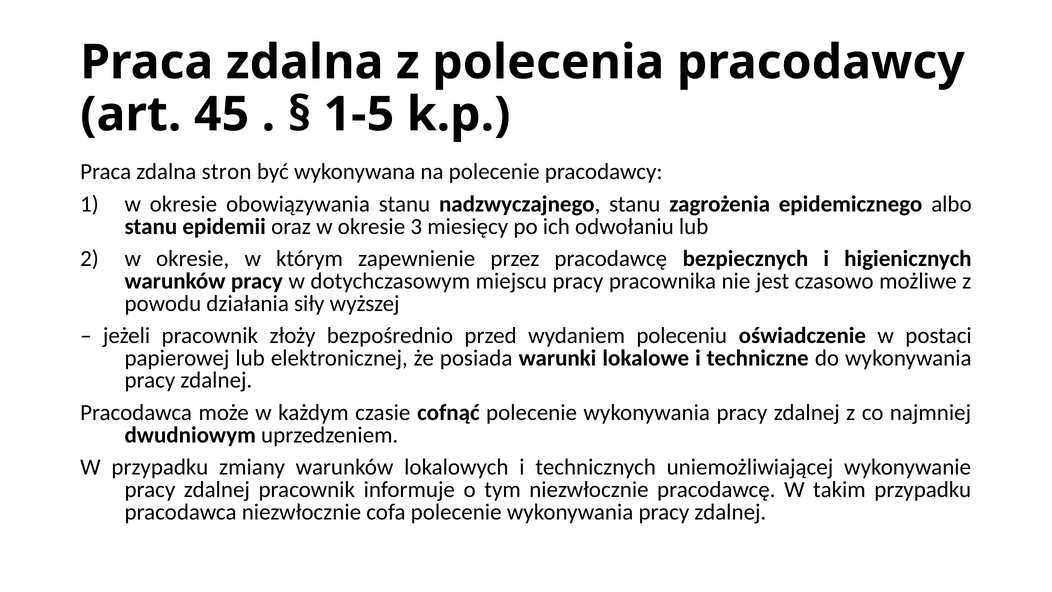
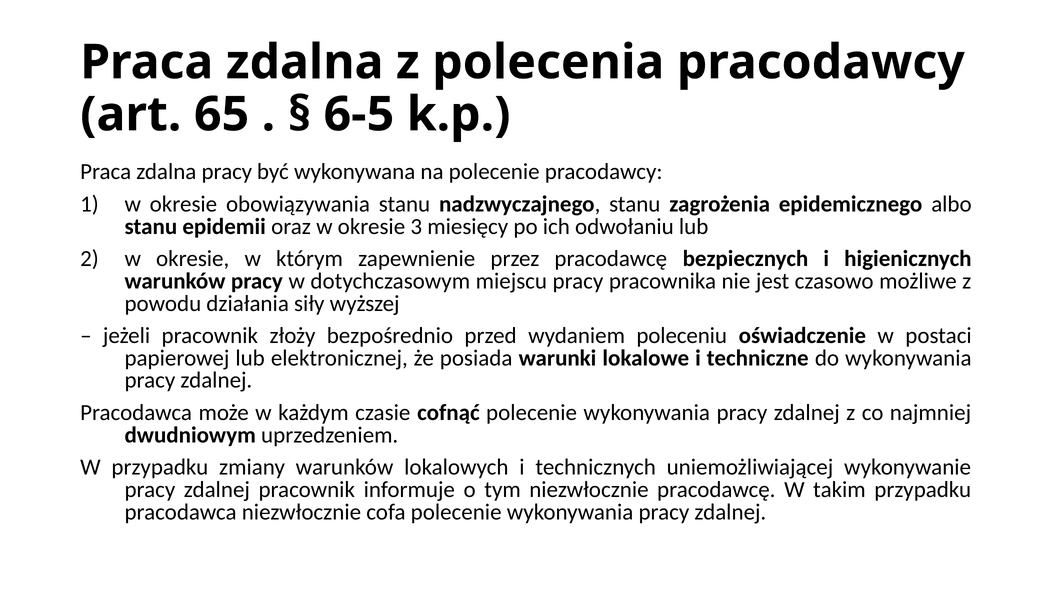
45: 45 -> 65
1-5: 1-5 -> 6-5
zdalna stron: stron -> pracy
